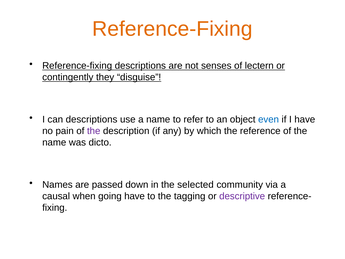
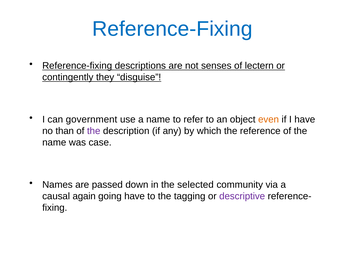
Reference-Fixing at (172, 29) colour: orange -> blue
can descriptions: descriptions -> government
even colour: blue -> orange
pain: pain -> than
dicto: dicto -> case
when: when -> again
